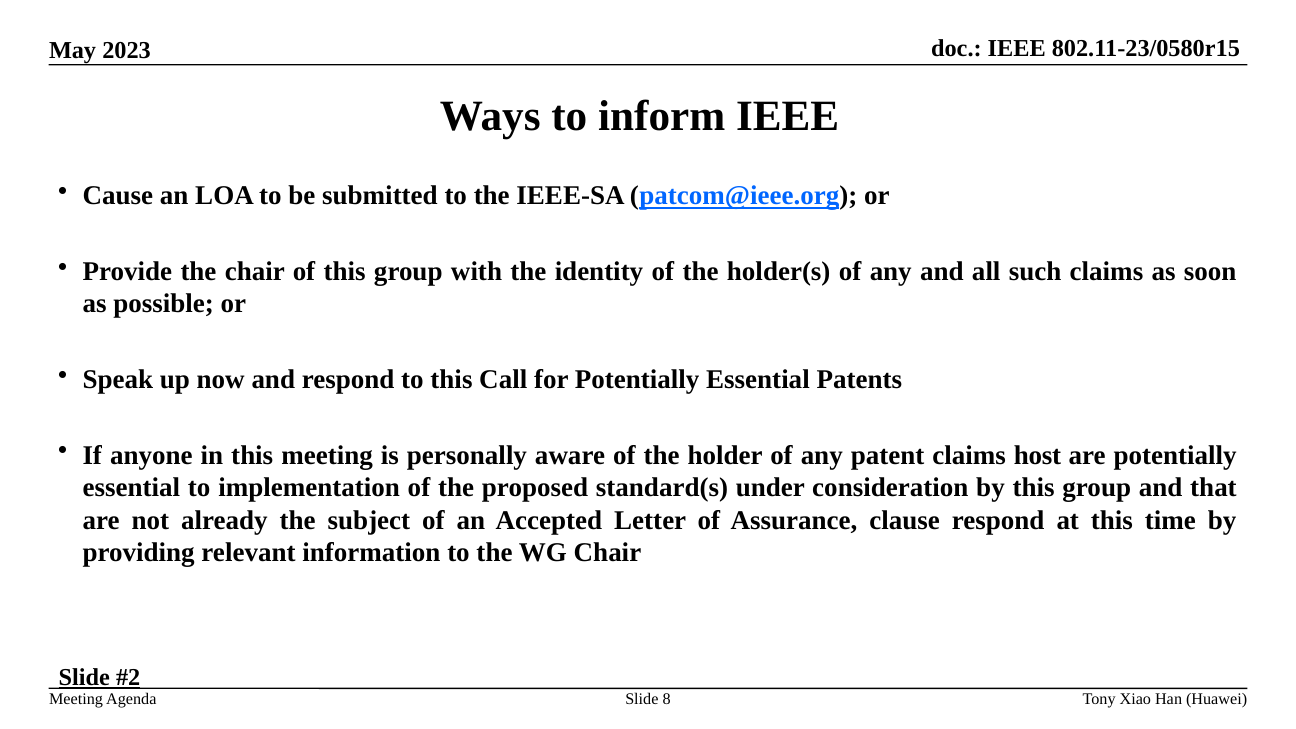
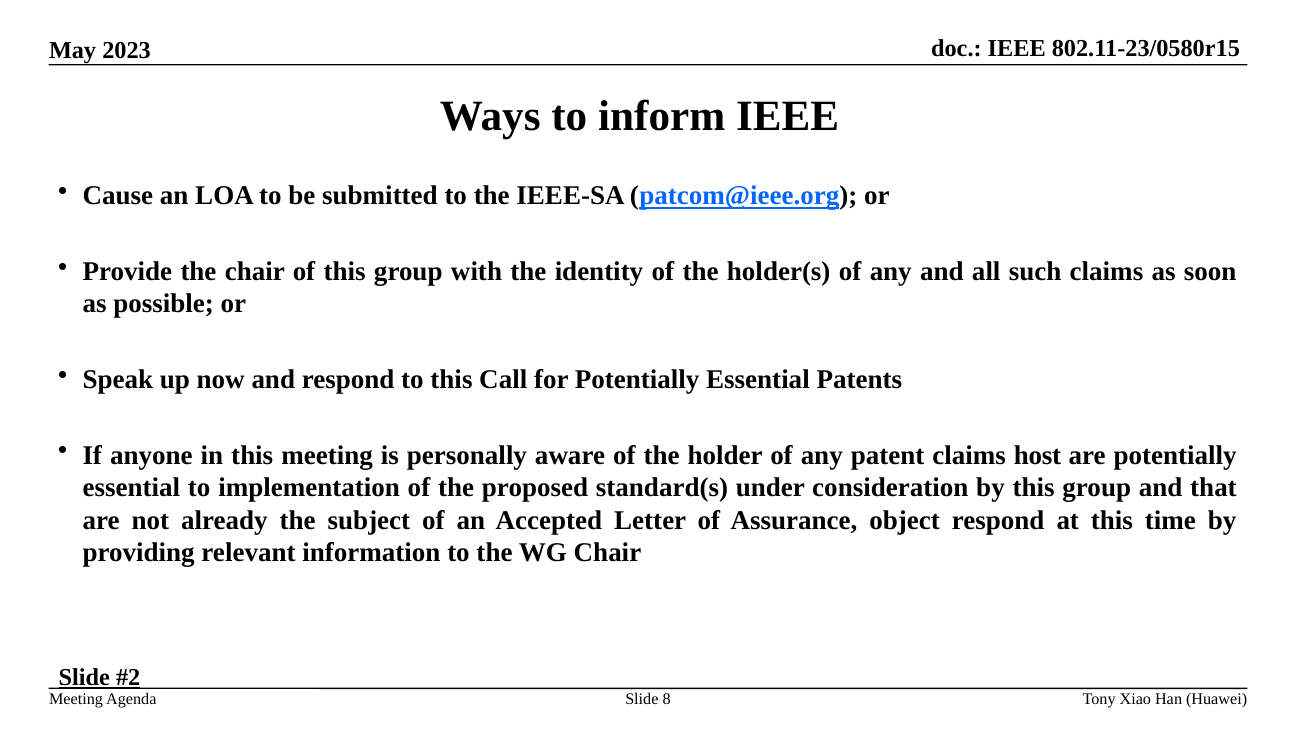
clause: clause -> object
